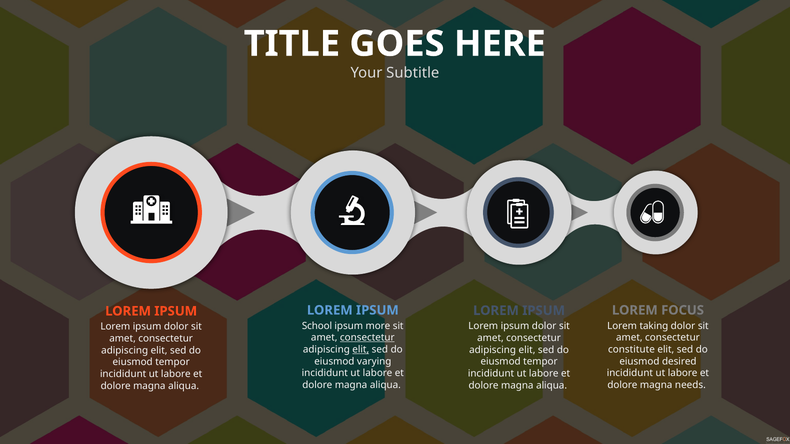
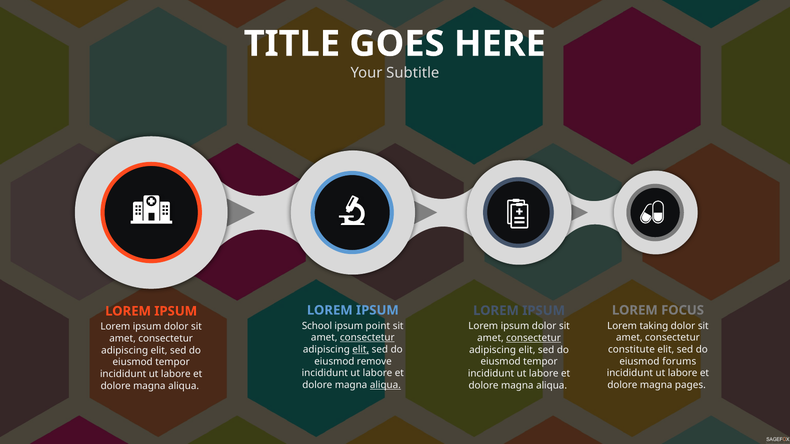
more: more -> point
consectetur at (534, 338) underline: none -> present
varying: varying -> remove
desired: desired -> forums
aliqua at (385, 385) underline: none -> present
needs: needs -> pages
